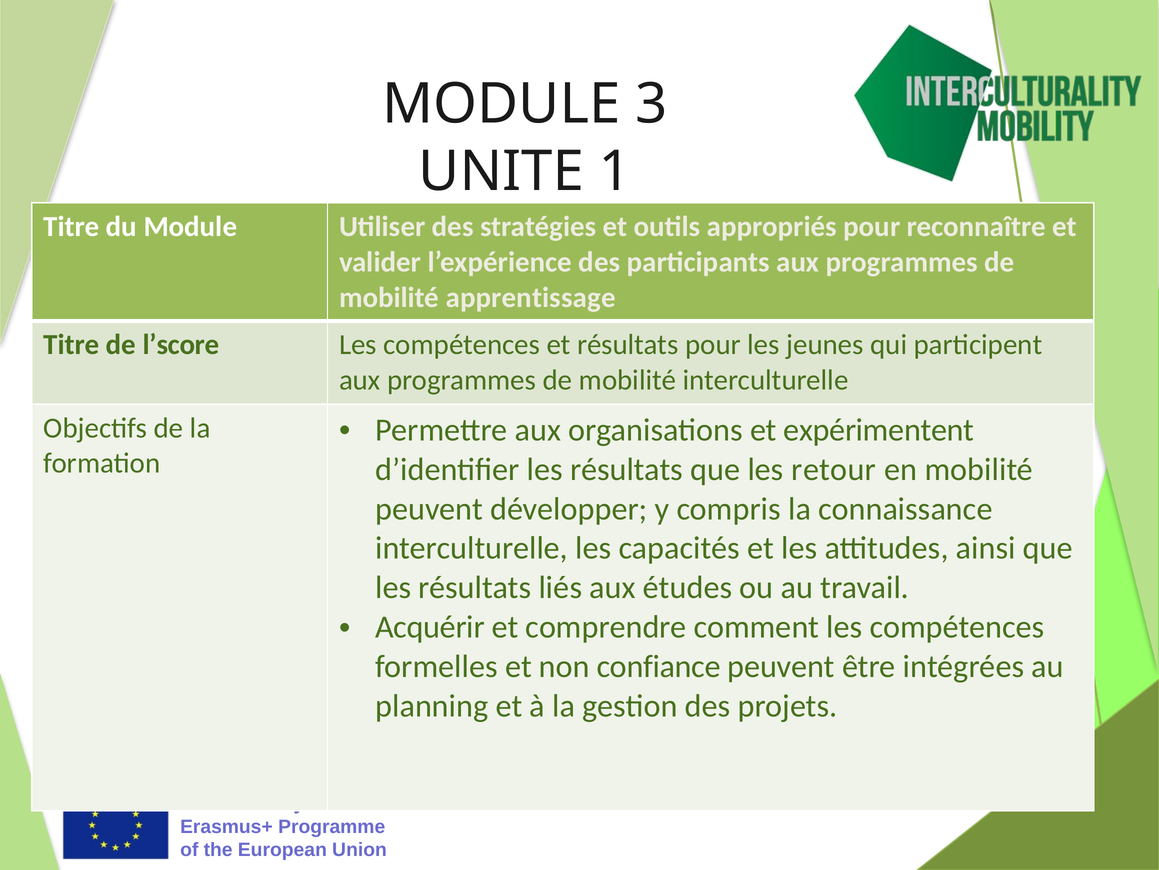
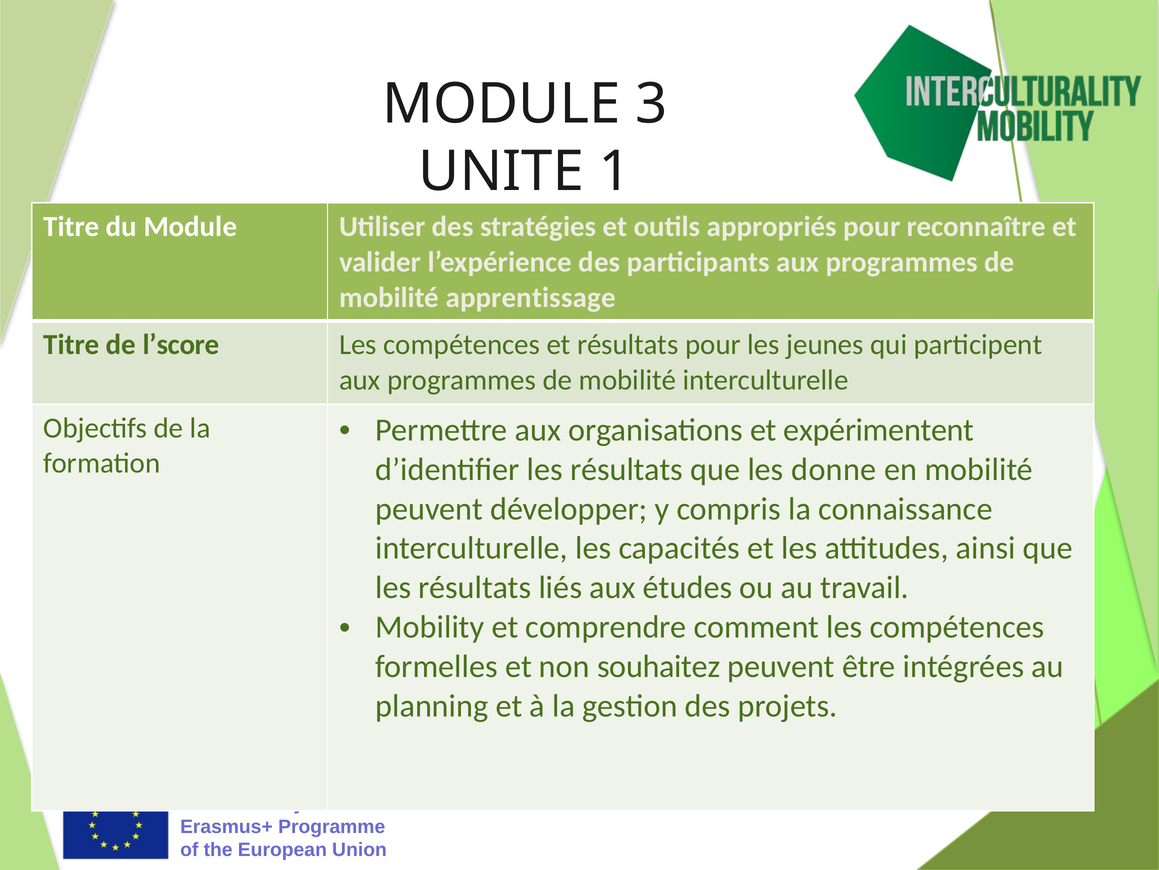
retour: retour -> donne
Acquérir: Acquérir -> Mobility
confiance: confiance -> souhaitez
